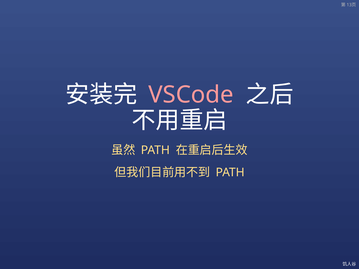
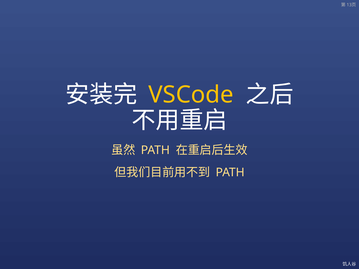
VSCode colour: pink -> yellow
